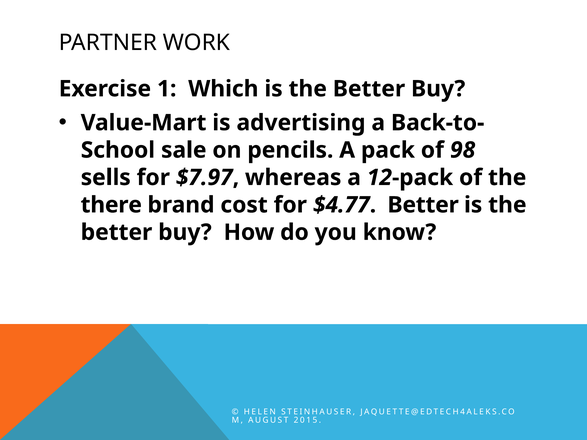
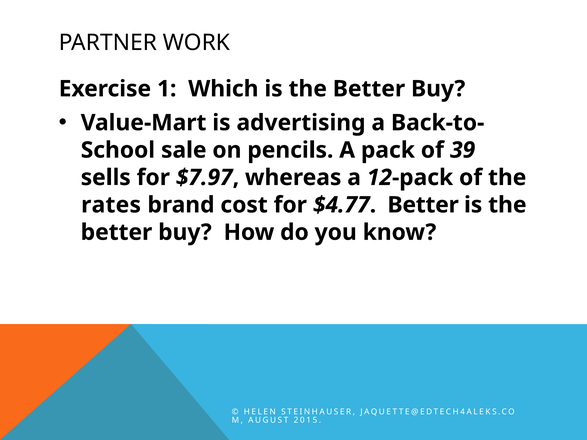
98: 98 -> 39
there: there -> rates
